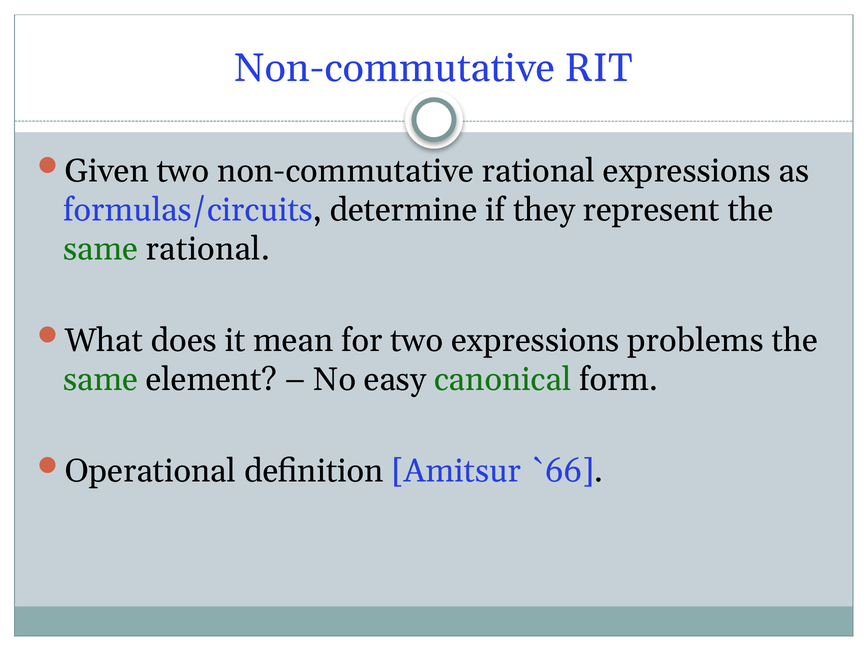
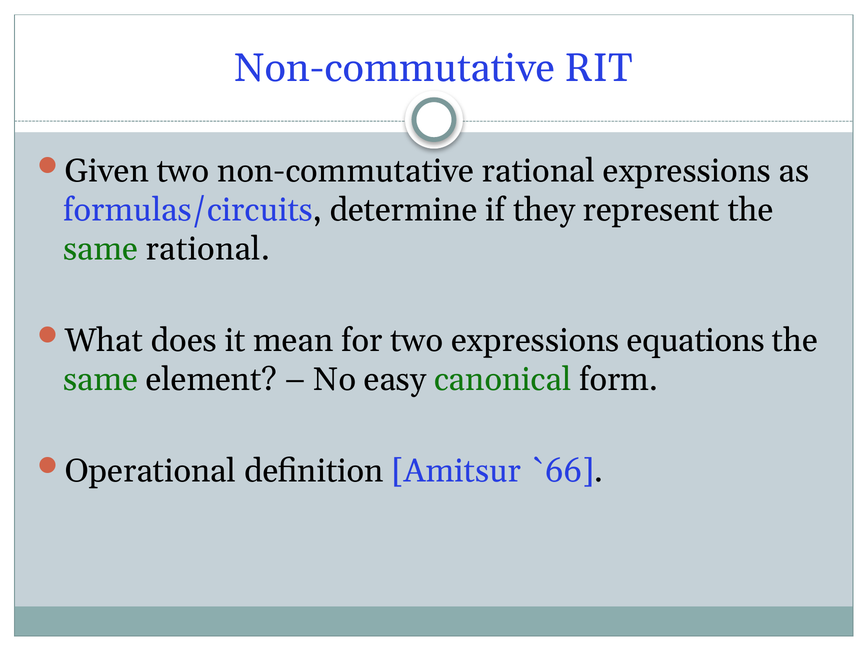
problems: problems -> equations
